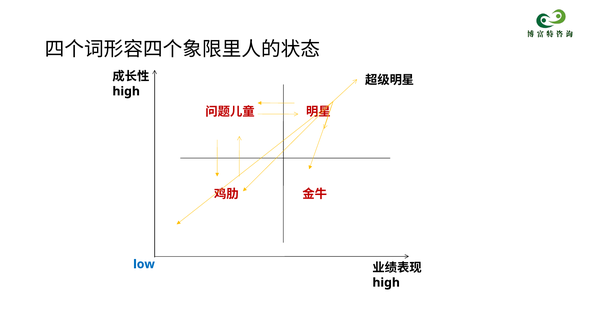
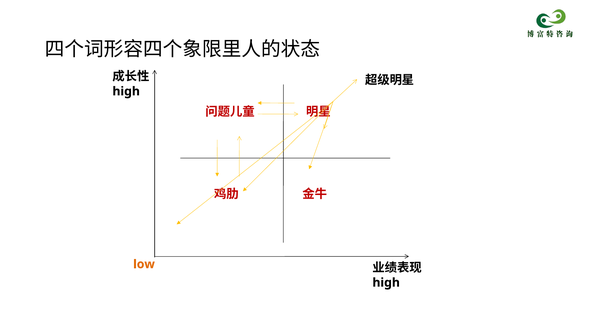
low colour: blue -> orange
